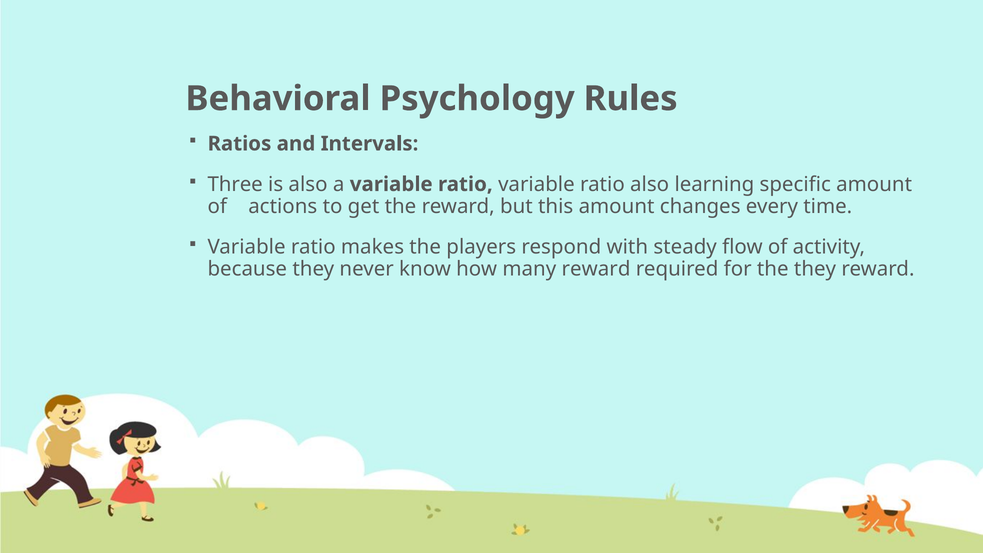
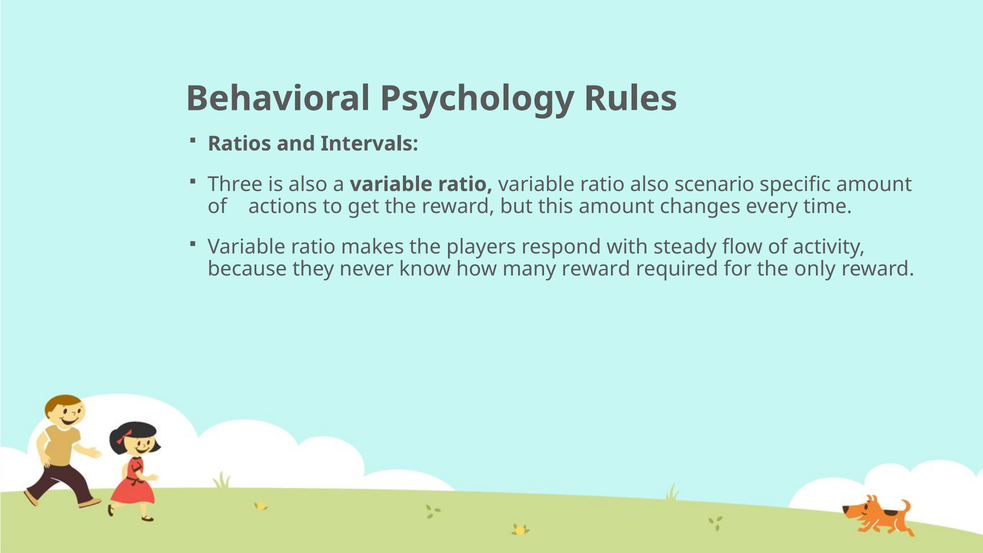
learning: learning -> scenario
the they: they -> only
